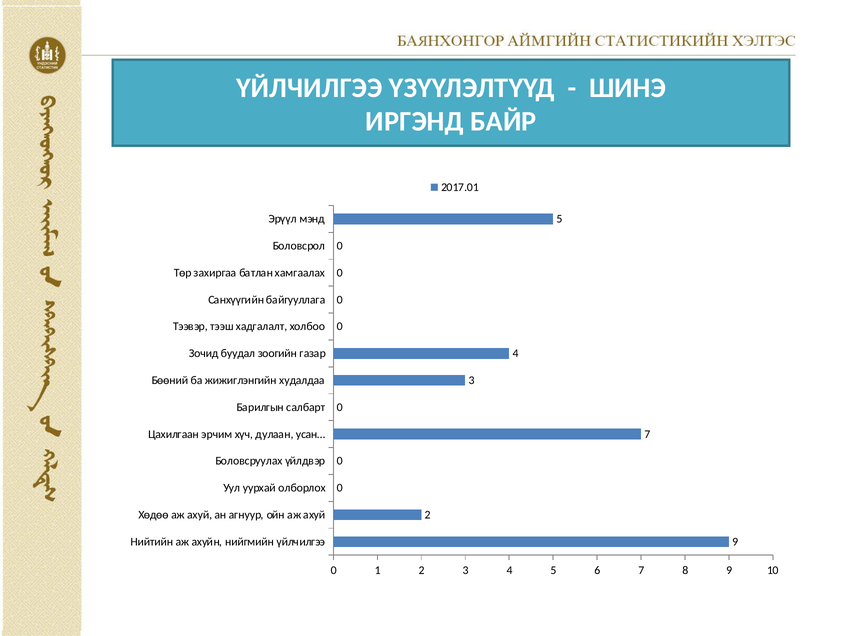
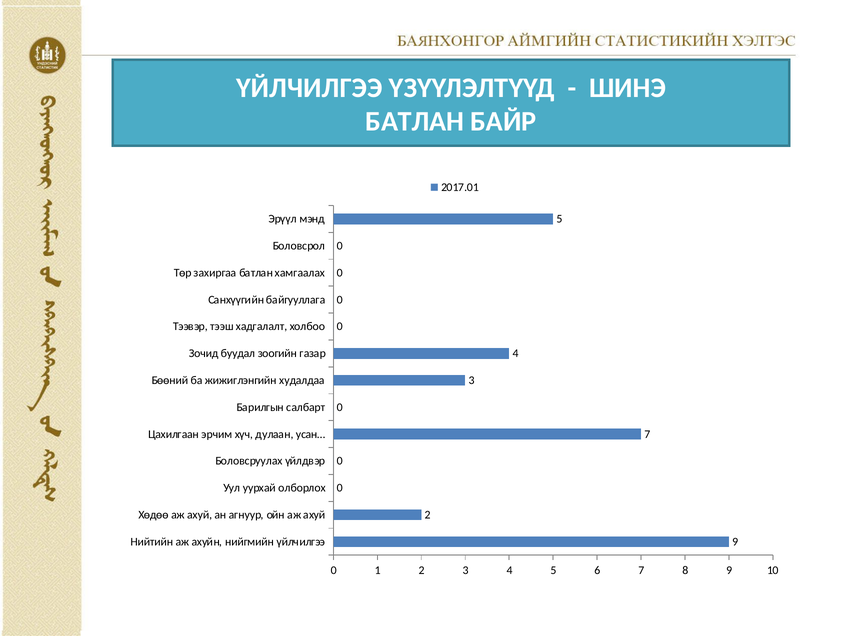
ИРГЭНД at (415, 122): ИРГЭНД -> БАТЛАН
